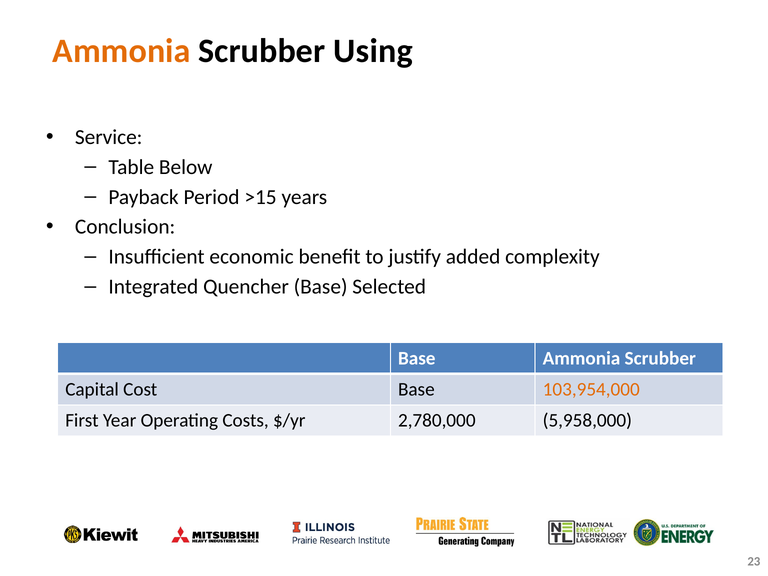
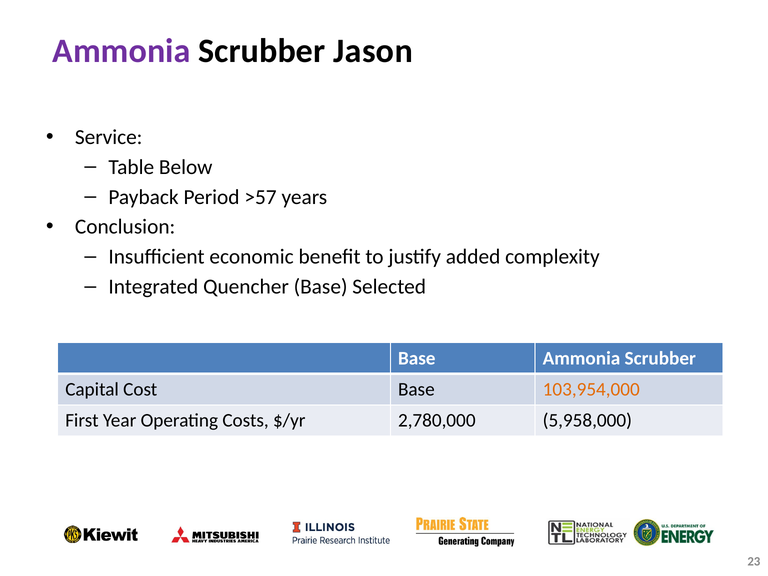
Ammonia at (122, 51) colour: orange -> purple
Using: Using -> Jason
>15: >15 -> >57
